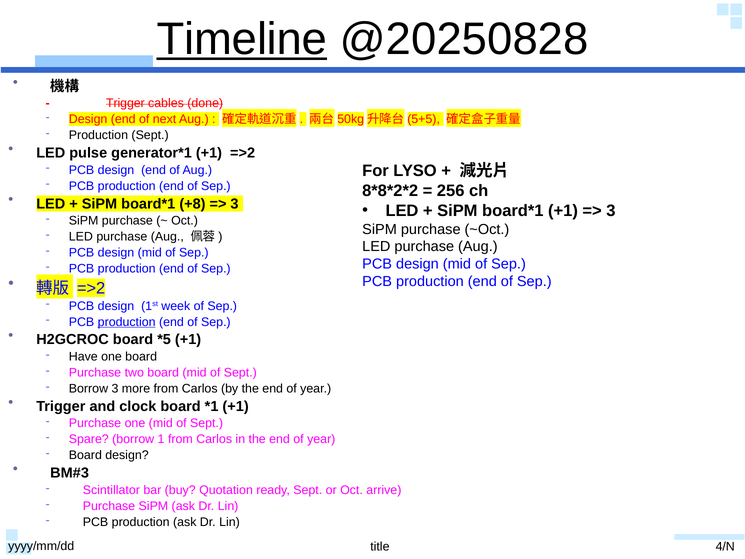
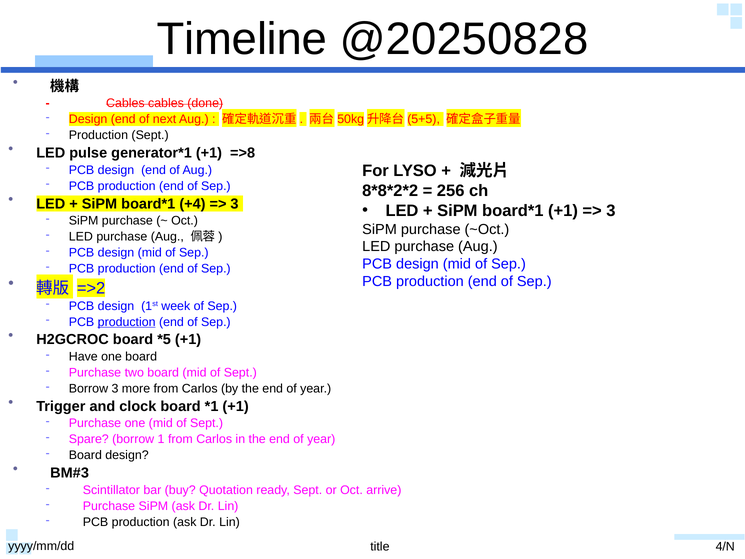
Timeline underline: present -> none
Trigger at (125, 103): Trigger -> Cables
+1 =>2: =>2 -> =>8
+8: +8 -> +4
